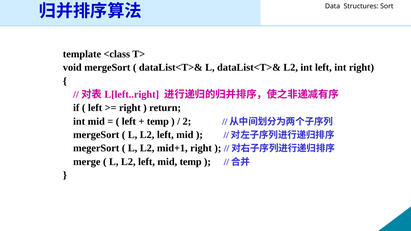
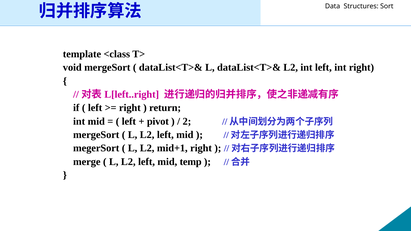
temp at (158, 121): temp -> pivot
